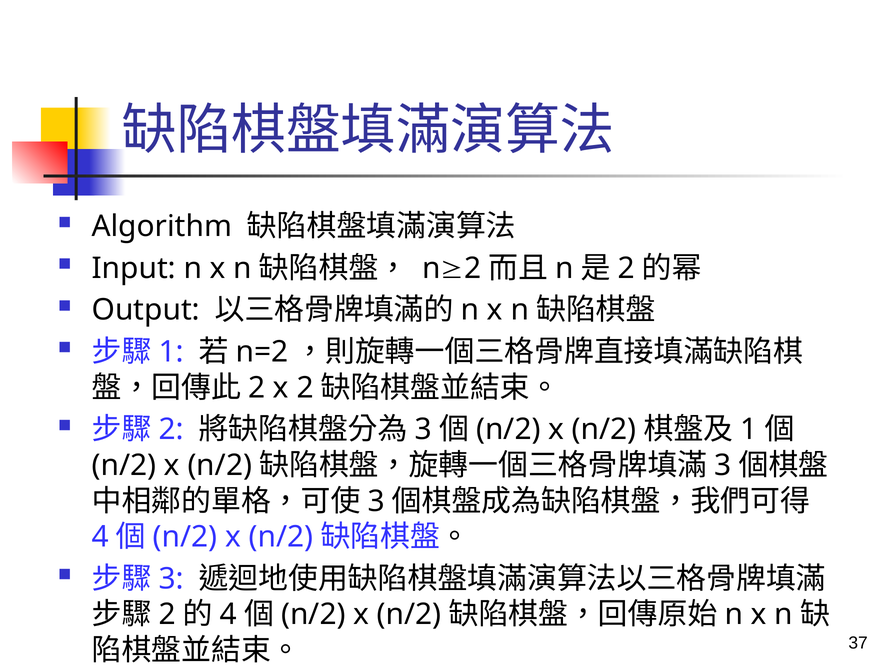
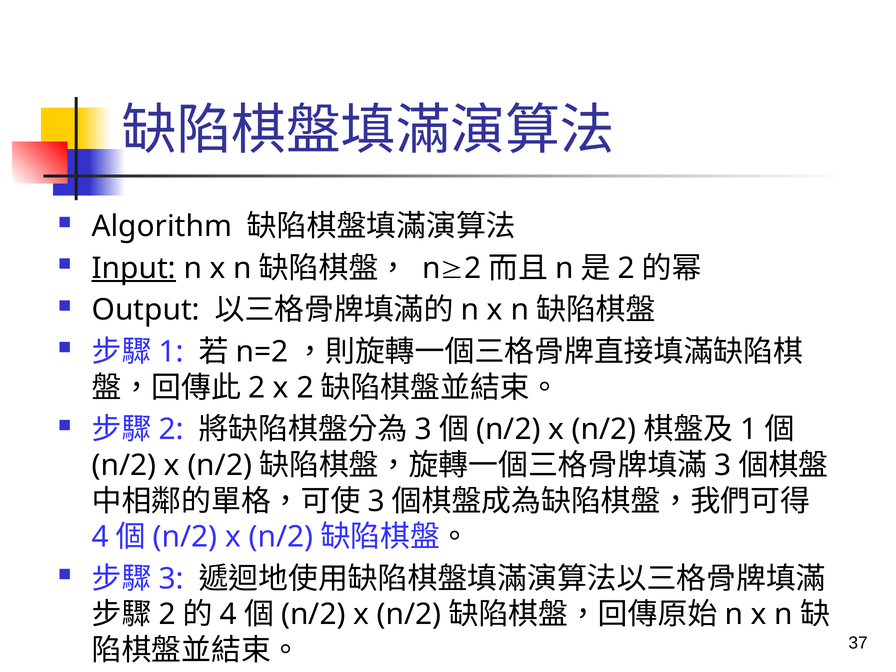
Input underline: none -> present
